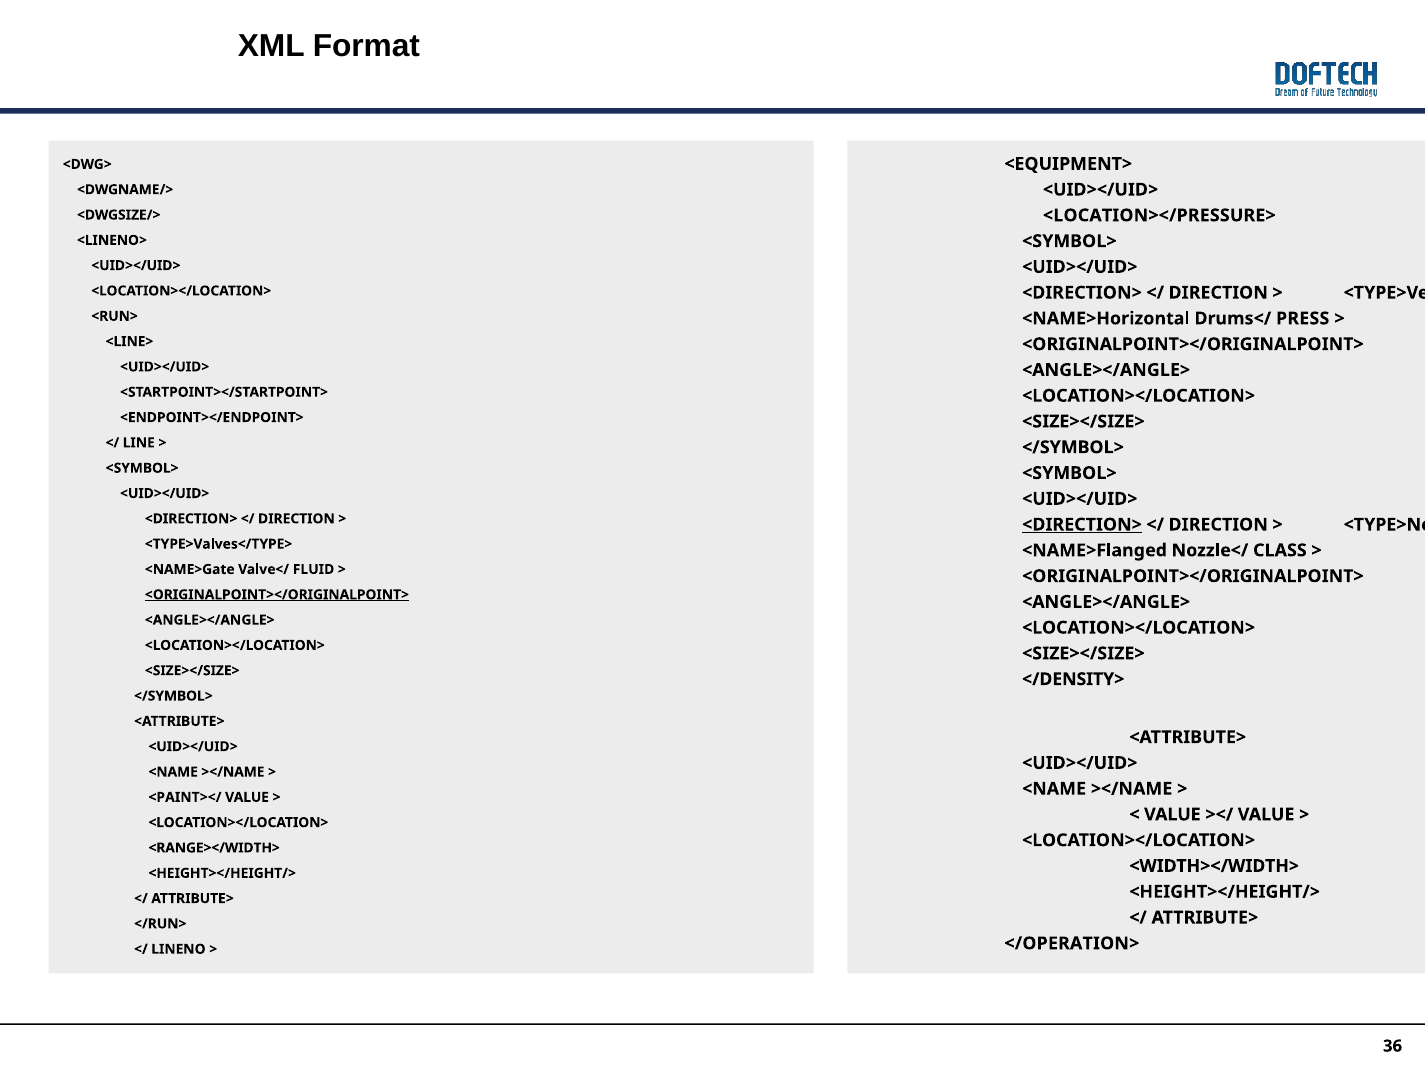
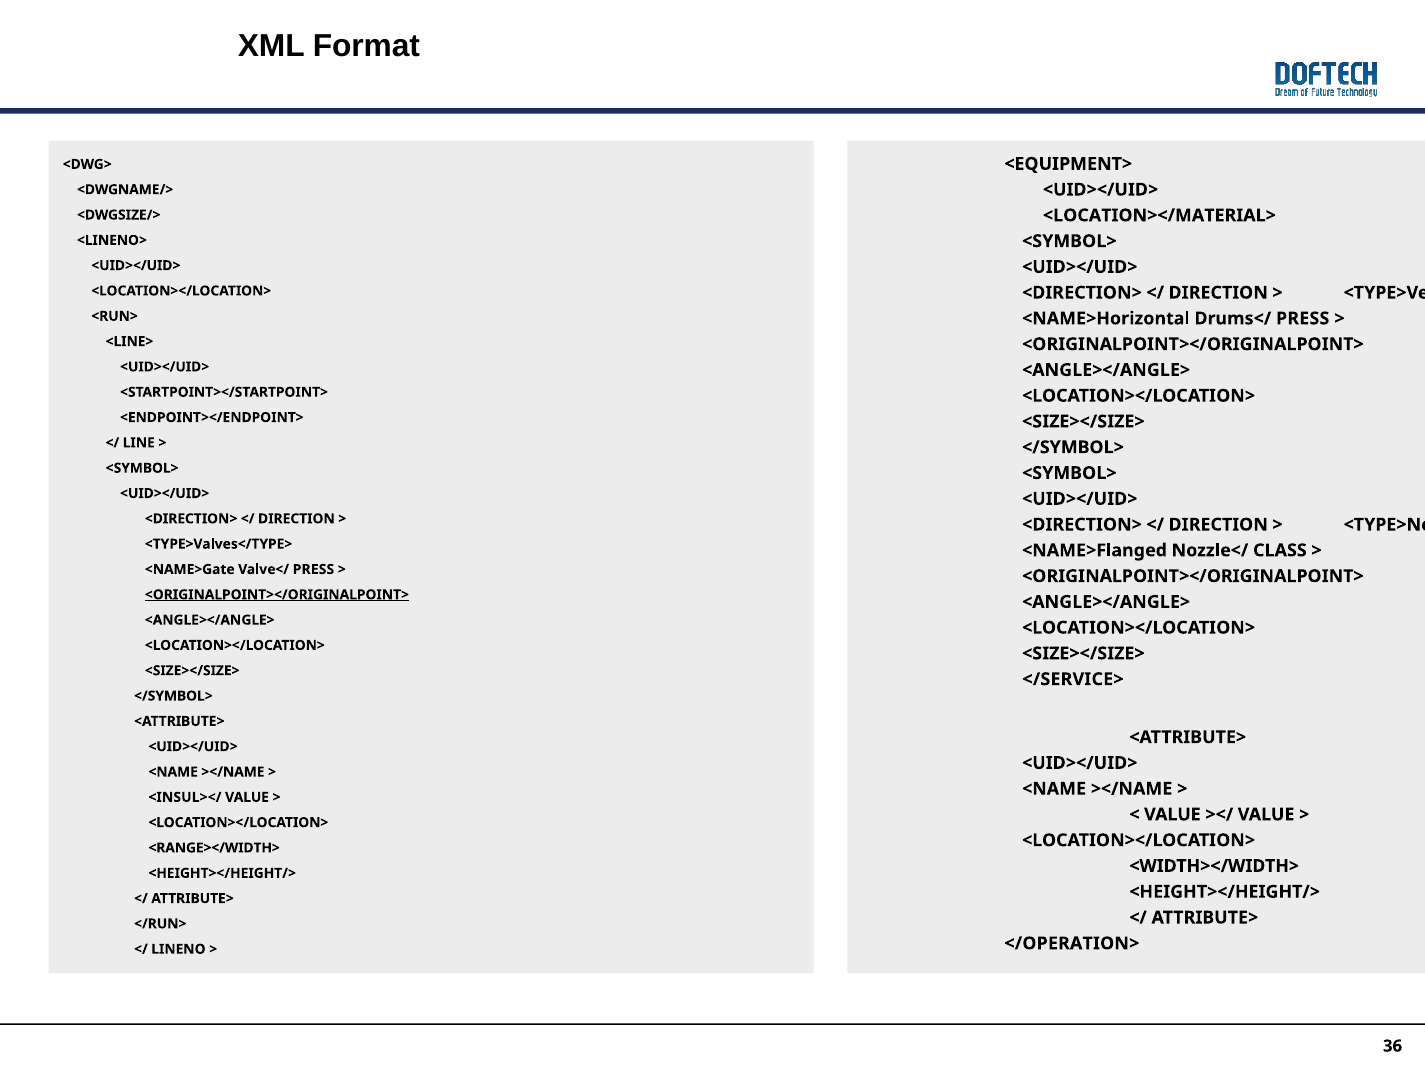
<LOCATION></PRESSURE>: <LOCATION></PRESSURE> -> <LOCATION></MATERIAL>
<DIRECTION> at (1082, 525) underline: present -> none
Valve</ FLUID: FLUID -> PRESS
</DENSITY>: </DENSITY> -> </SERVICE>
<PAINT></: <PAINT></ -> <INSUL></
